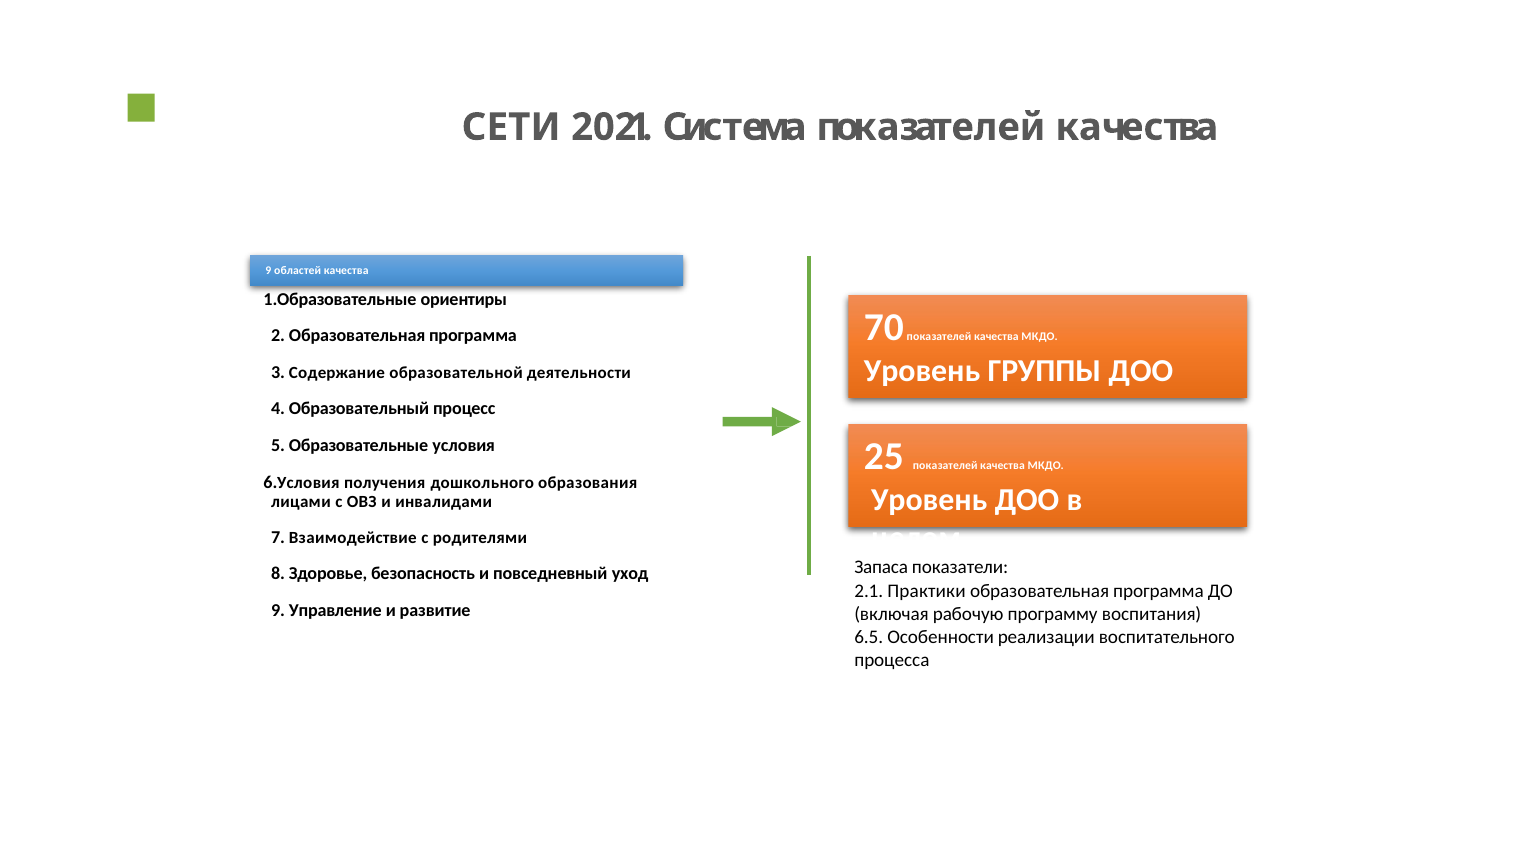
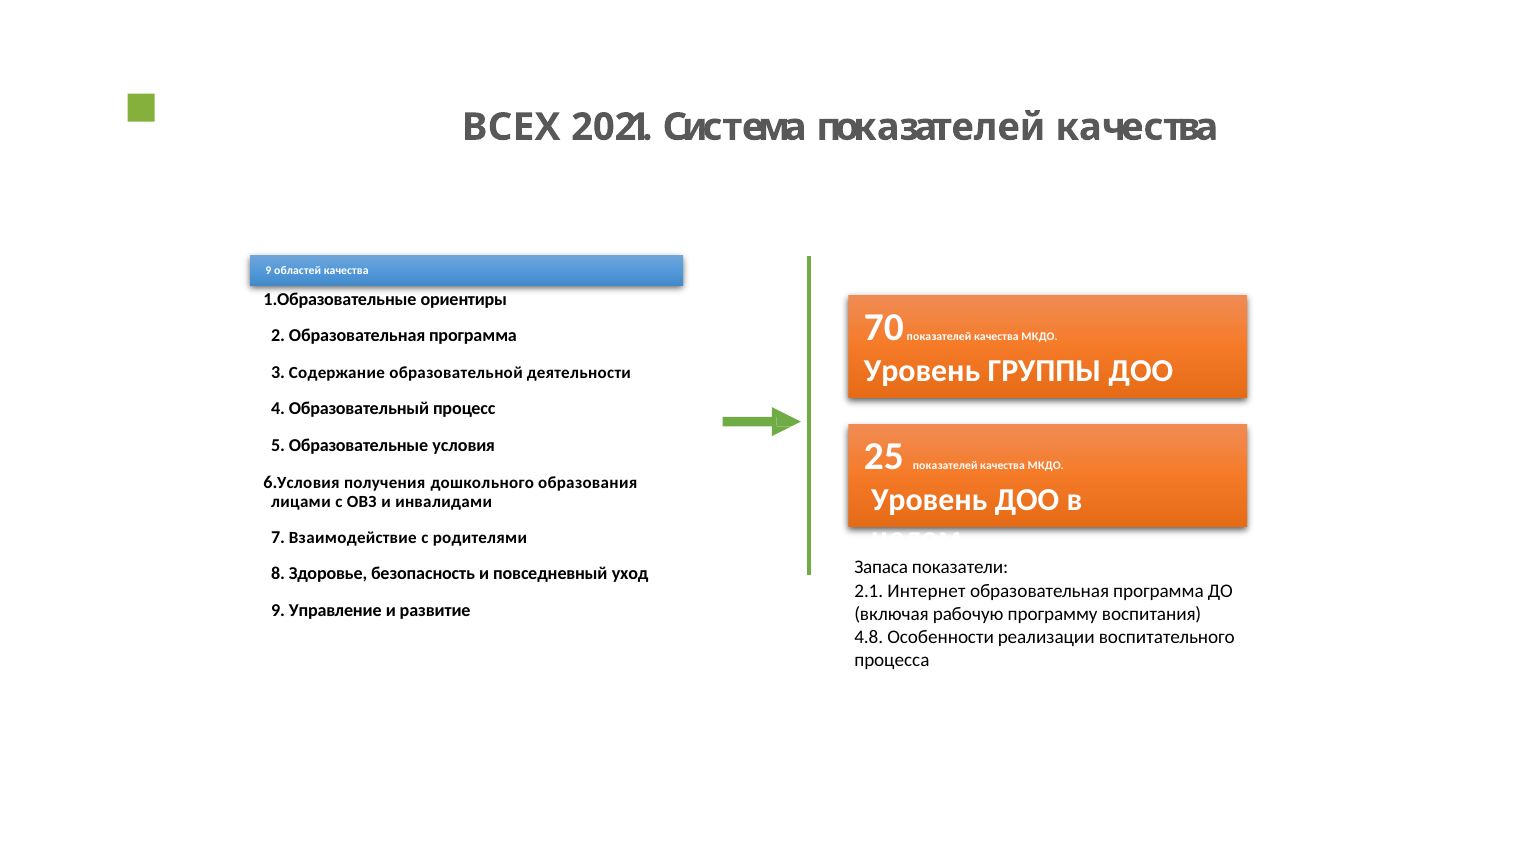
СЕТИ: СЕТИ -> ВСЕХ
Практики: Практики -> Интернет
6.5: 6.5 -> 4.8
